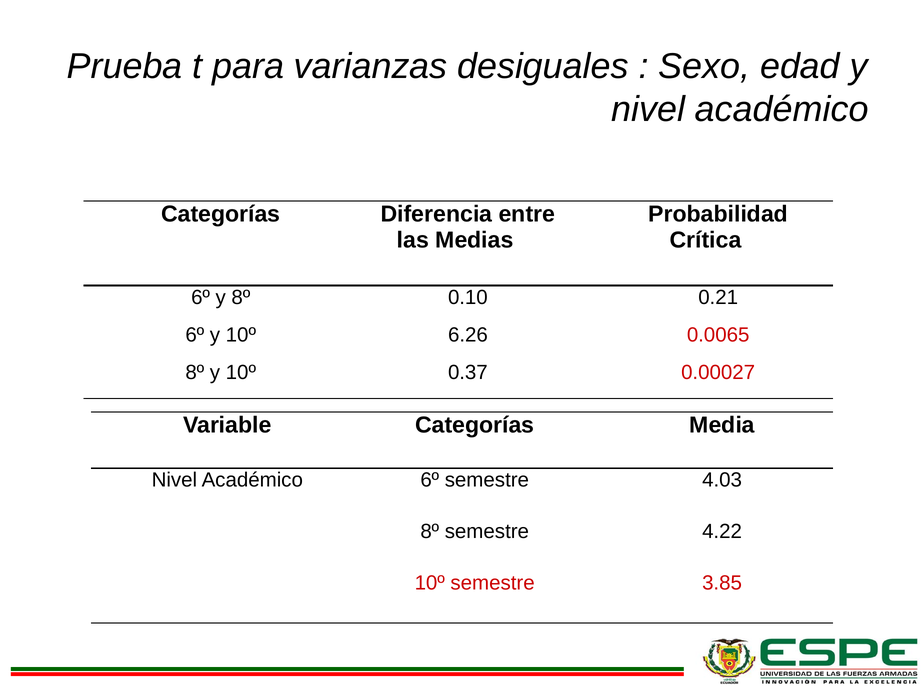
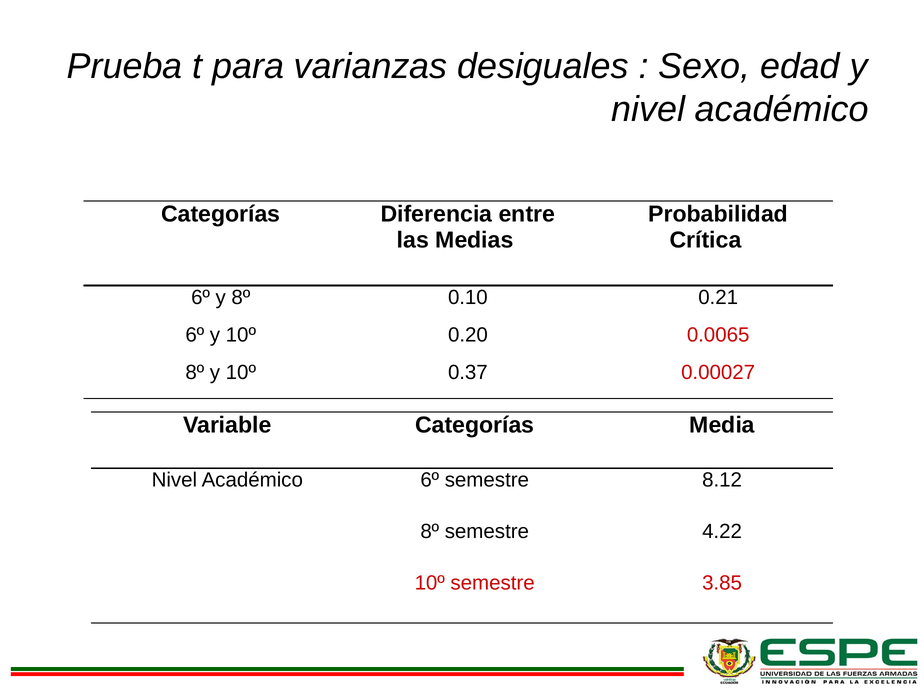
6.26: 6.26 -> 0.20
4.03: 4.03 -> 8.12
